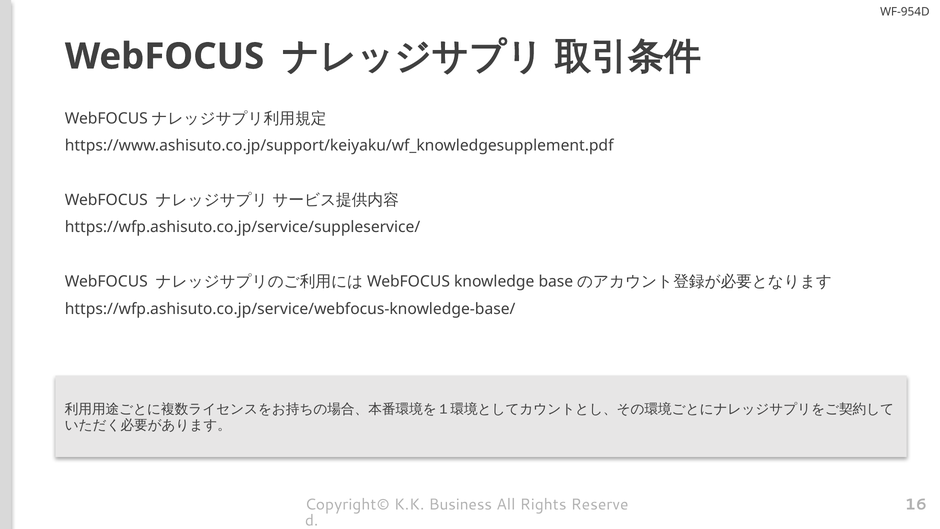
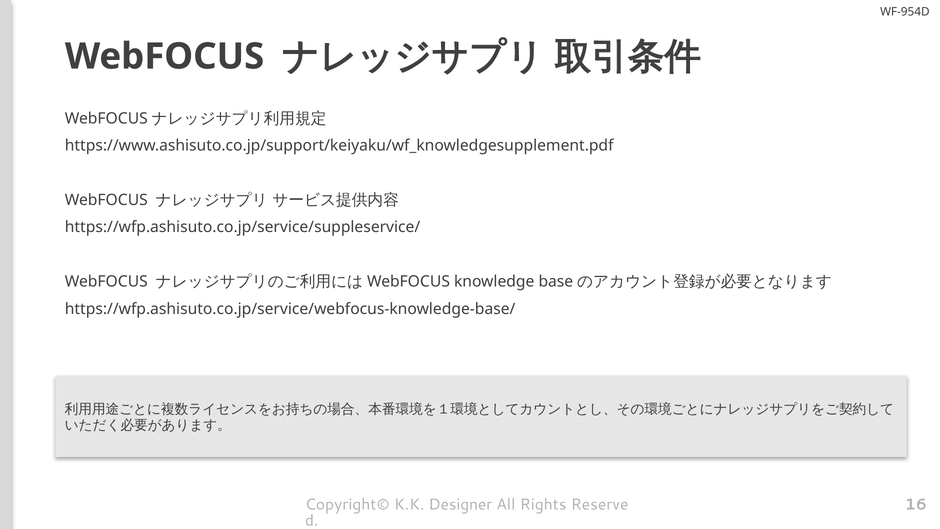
Business: Business -> Designer
